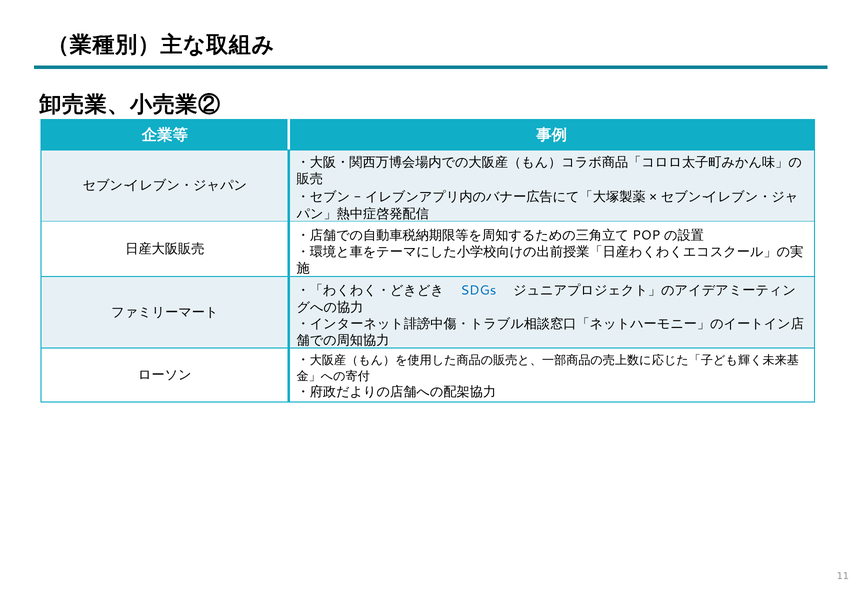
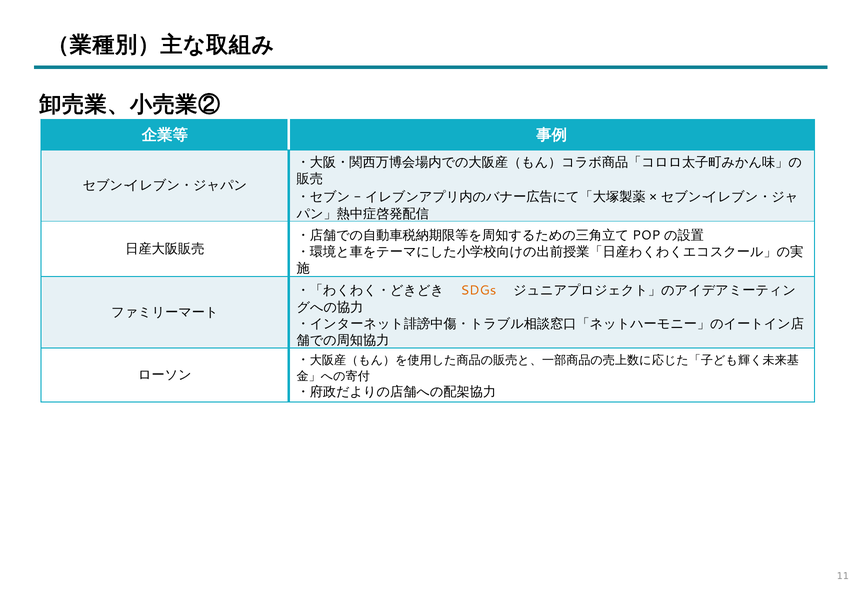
SDGs colour: blue -> orange
